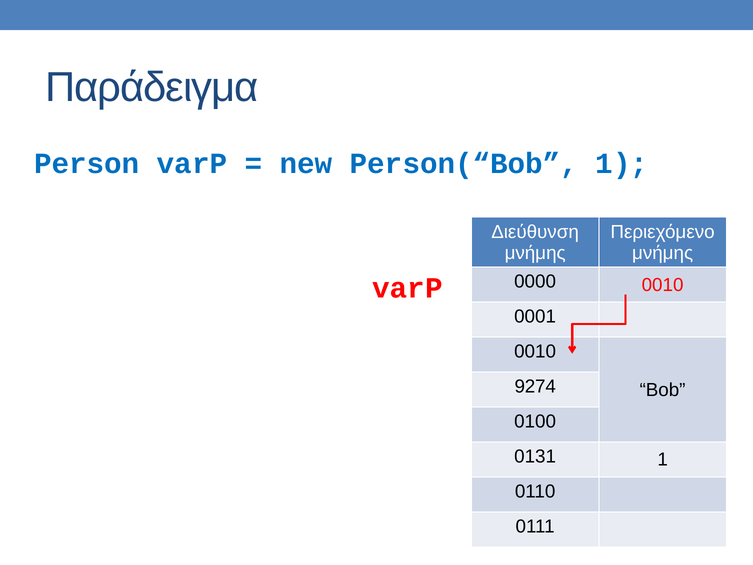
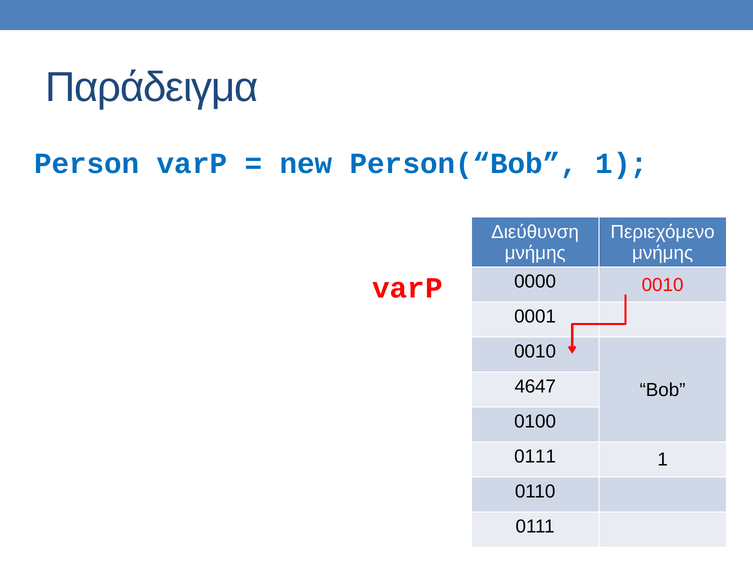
9274: 9274 -> 4647
0131 at (535, 456): 0131 -> 0111
